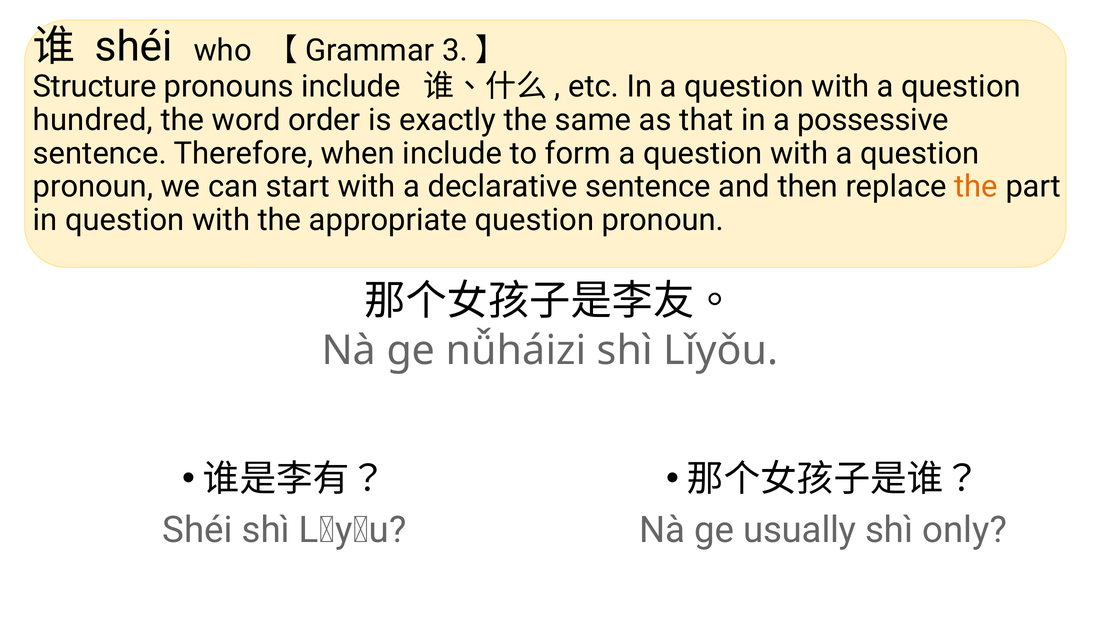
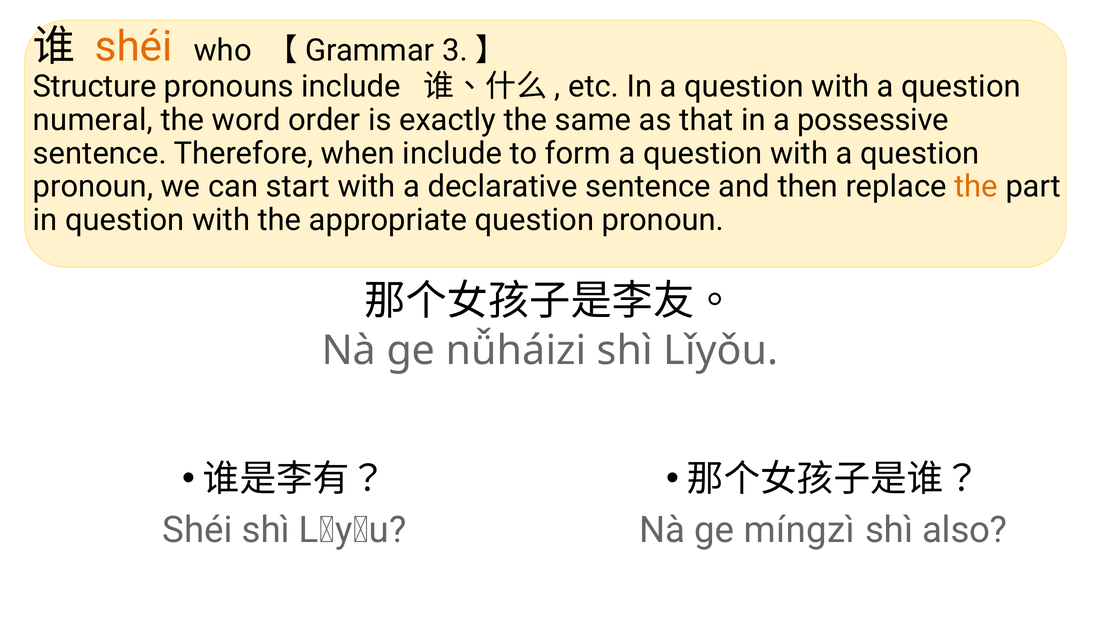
shéi at (134, 47) colour: black -> orange
hundred: hundred -> numeral
usually: usually -> míngzì
only: only -> also
